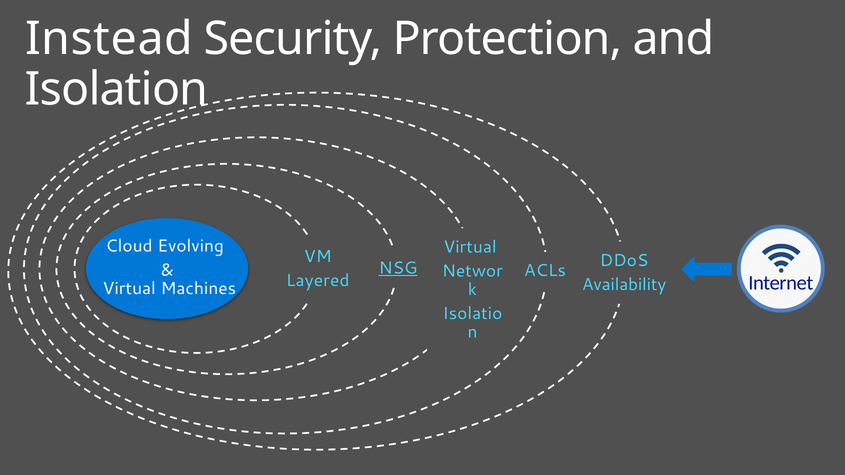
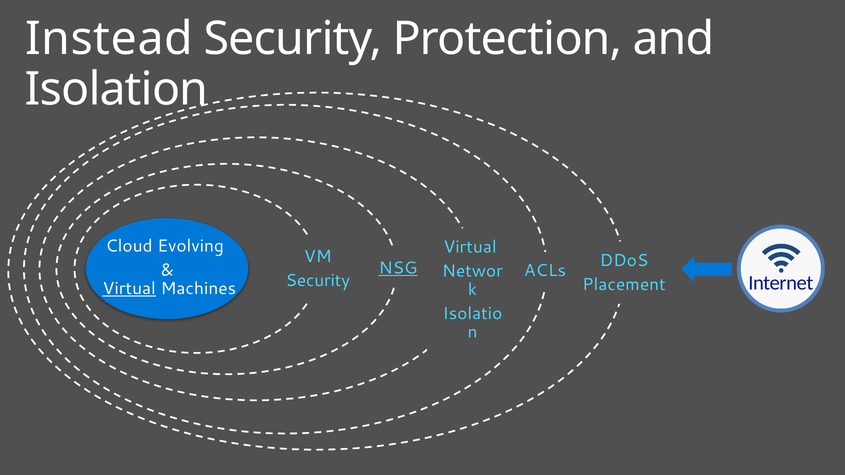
Layered at (318, 281): Layered -> Security
Availability: Availability -> Placement
Virtual at (129, 289) underline: none -> present
